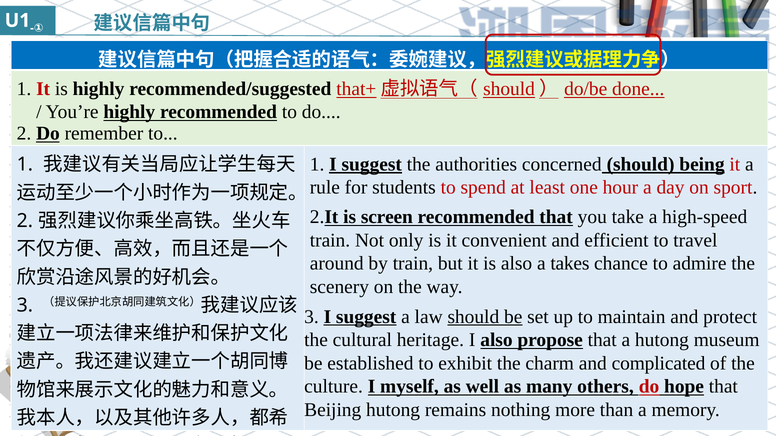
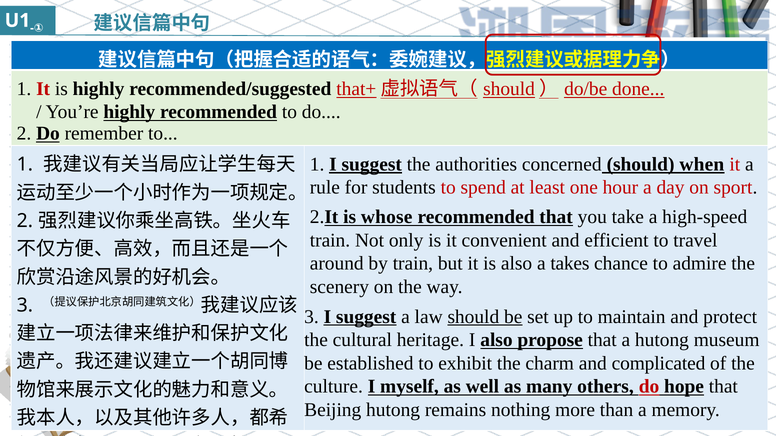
being: being -> when
screen: screen -> whose
